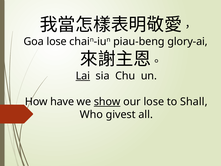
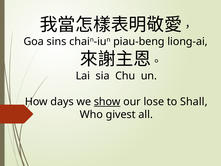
Goa lose: lose -> sins
glory-ai: glory-ai -> liong-ai
Lai underline: present -> none
have: have -> days
